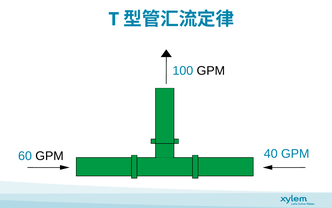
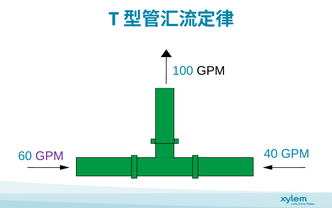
GPM at (50, 156) colour: black -> purple
